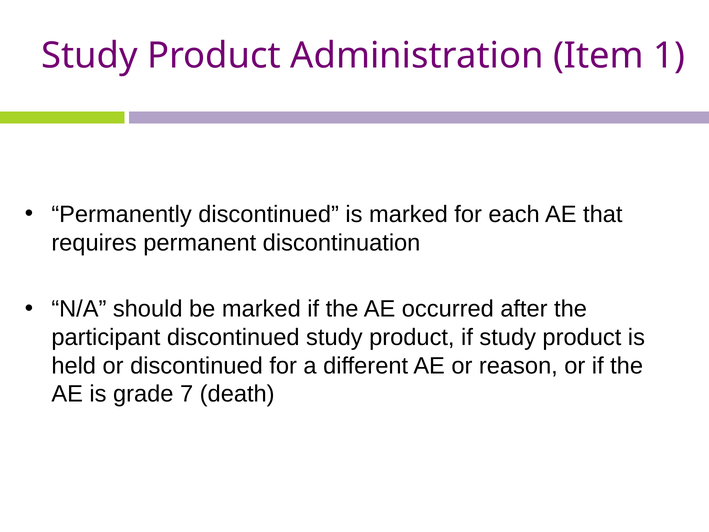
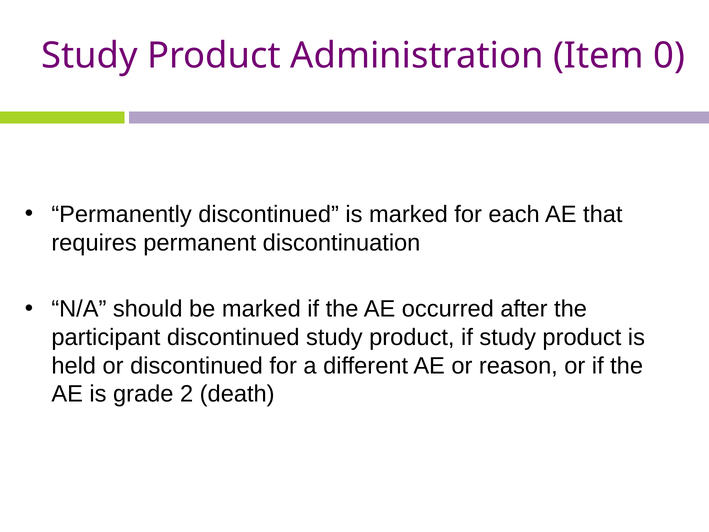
1: 1 -> 0
7: 7 -> 2
